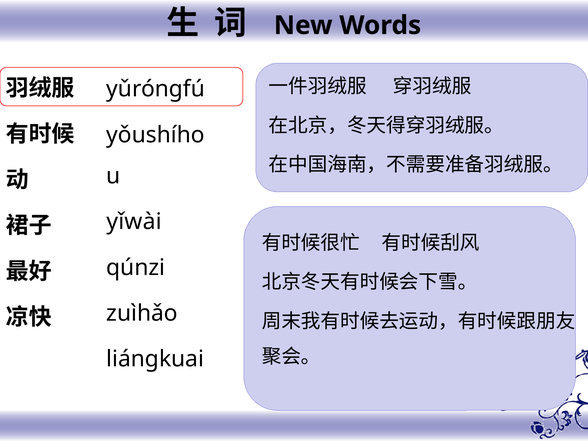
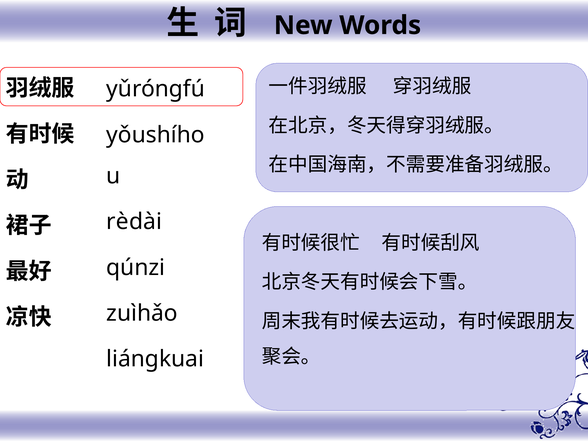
yǐwài: yǐwài -> rèdài
